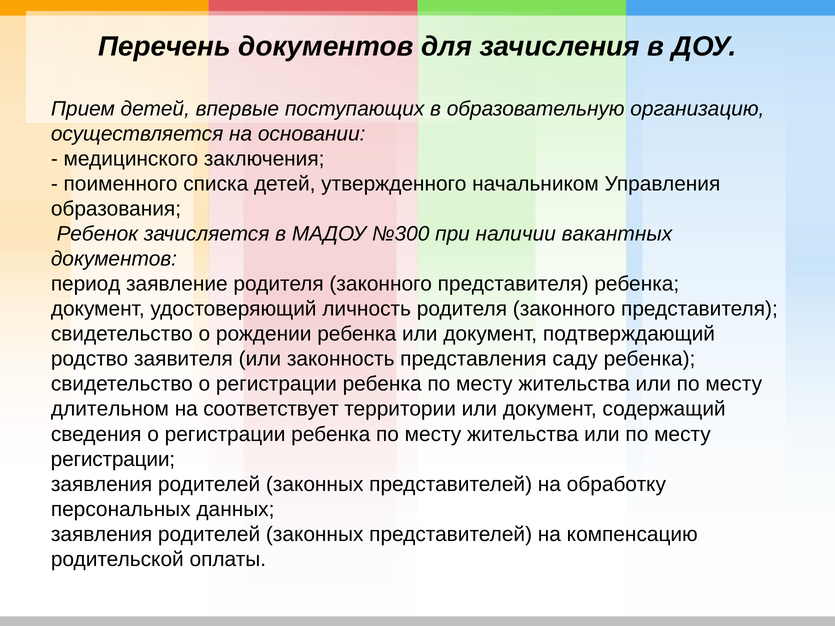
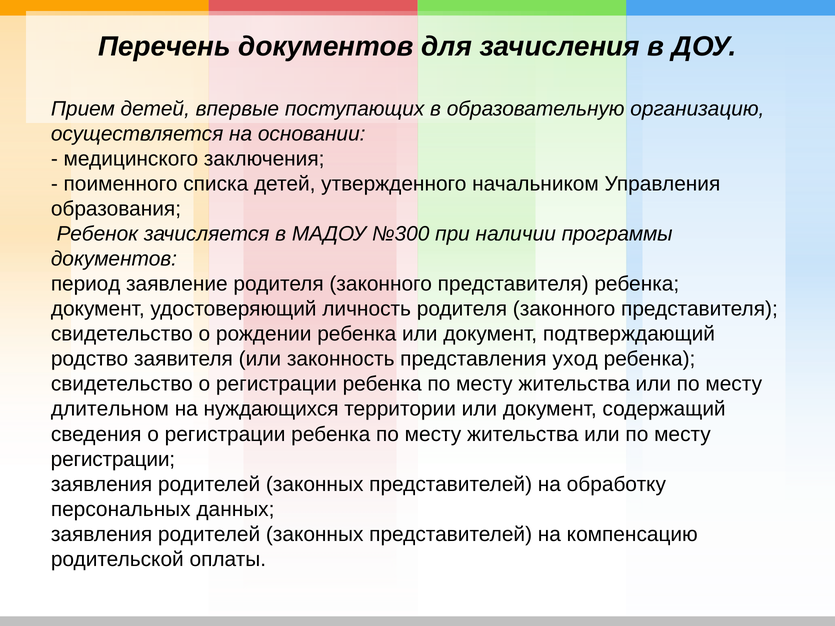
вакантных: вакантных -> программы
саду: саду -> уход
соответствует: соответствует -> нуждающихся
